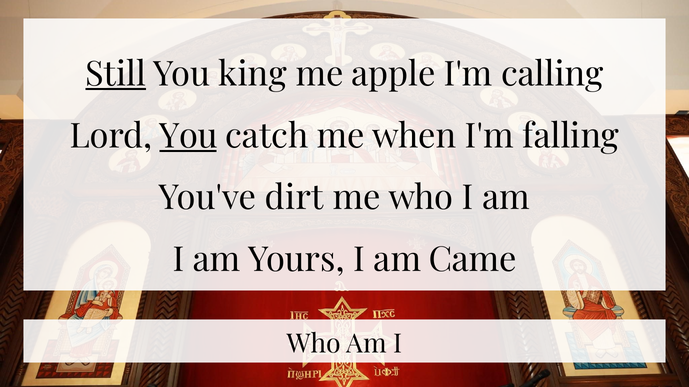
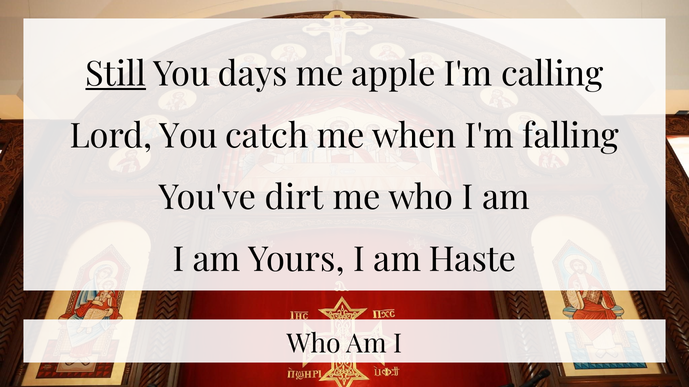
king: king -> days
You at (188, 136) underline: present -> none
Came: Came -> Haste
